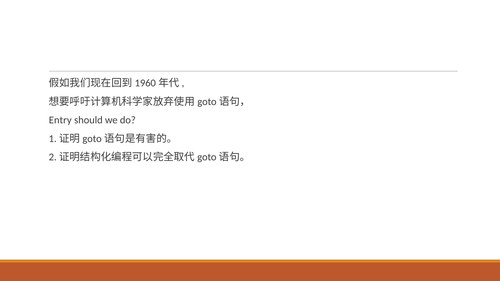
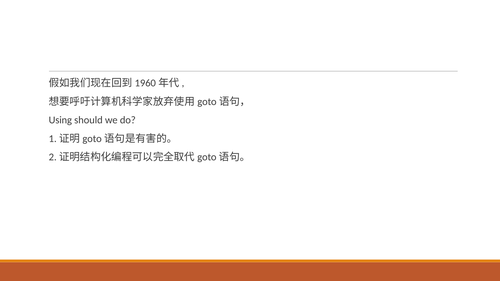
Entry: Entry -> Using
